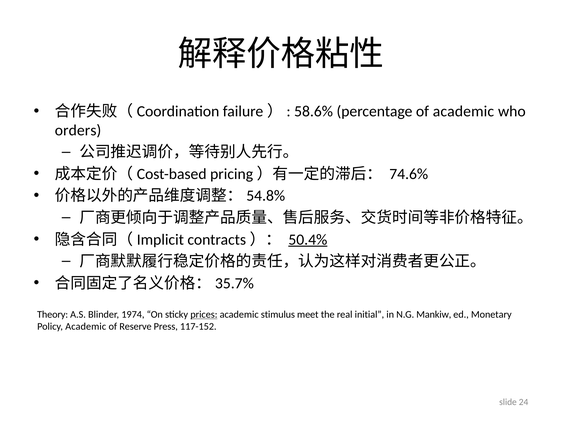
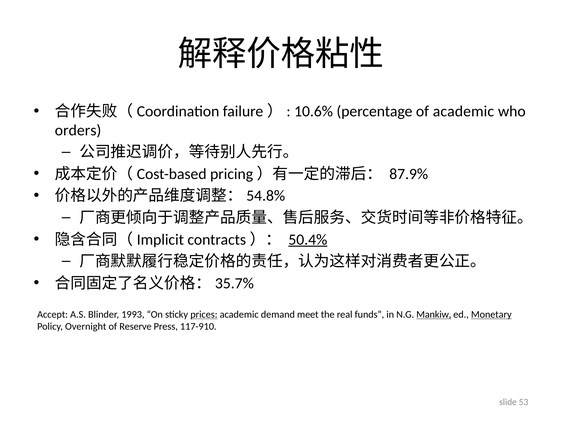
58.6%: 58.6% -> 10.6%
74.6%: 74.6% -> 87.9%
Theory: Theory -> Accept
1974: 1974 -> 1993
stimulus: stimulus -> demand
initial: initial -> funds
Mankiw underline: none -> present
Monetary underline: none -> present
Policy Academic: Academic -> Overnight
117-152: 117-152 -> 117-910
24: 24 -> 53
